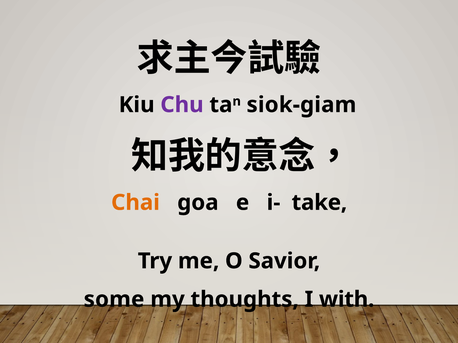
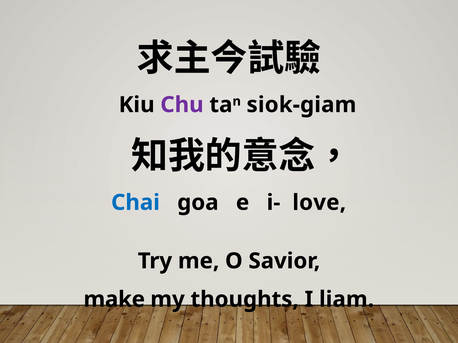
Chai colour: orange -> blue
take: take -> love
some: some -> make
with: with -> liam
